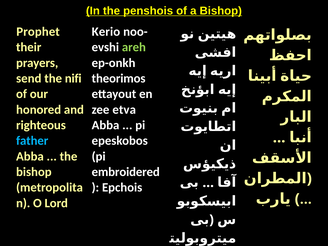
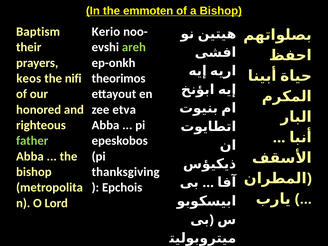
penshois: penshois -> emmoten
Prophet: Prophet -> Baptism
send: send -> keos
father colour: light blue -> light green
embroidered: embroidered -> thanksgiving
